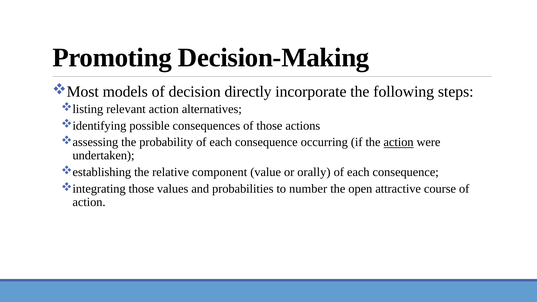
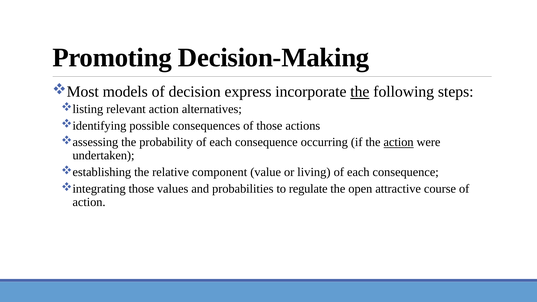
directly: directly -> express
the at (360, 92) underline: none -> present
orally: orally -> living
number: number -> regulate
